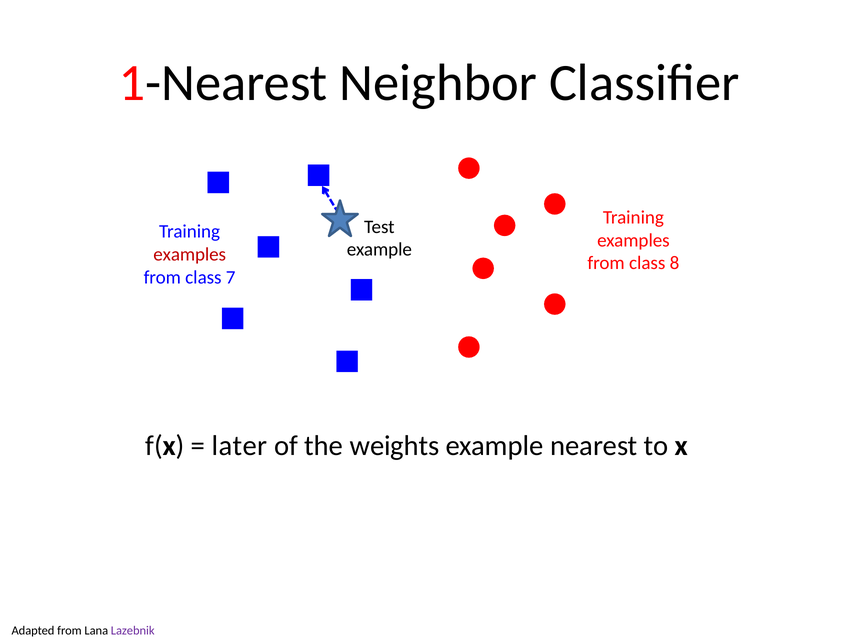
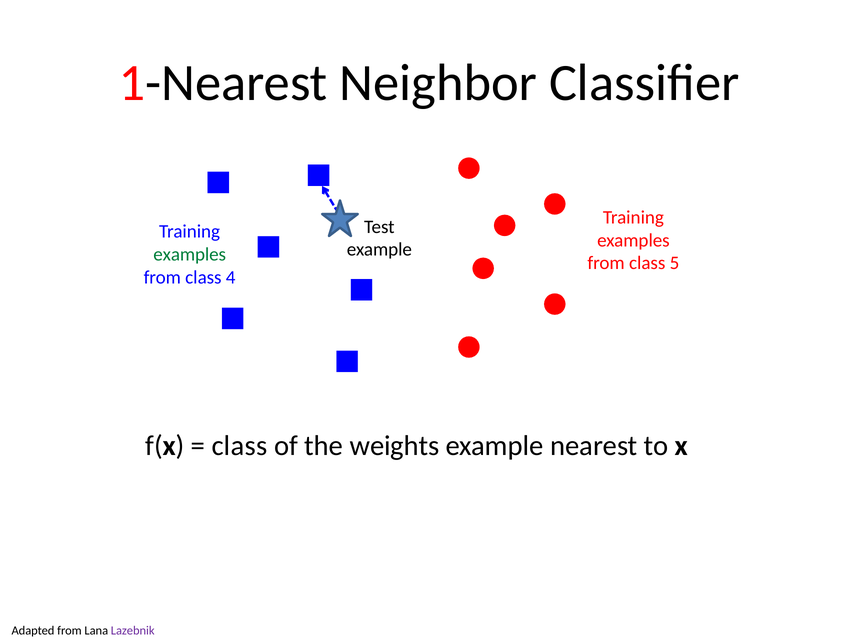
examples at (190, 255) colour: red -> green
8: 8 -> 5
7: 7 -> 4
later at (239, 446): later -> class
